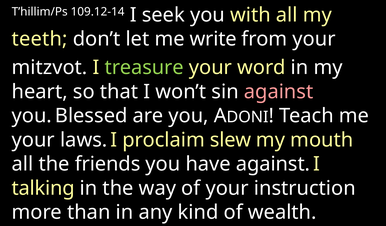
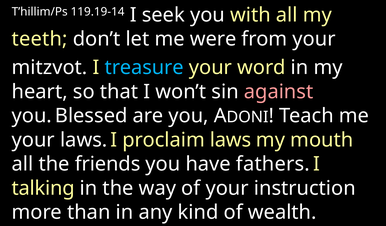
109.12-14: 109.12-14 -> 119.19-14
write: write -> were
treasure colour: light green -> light blue
proclaim slew: slew -> laws
have against: against -> fathers
